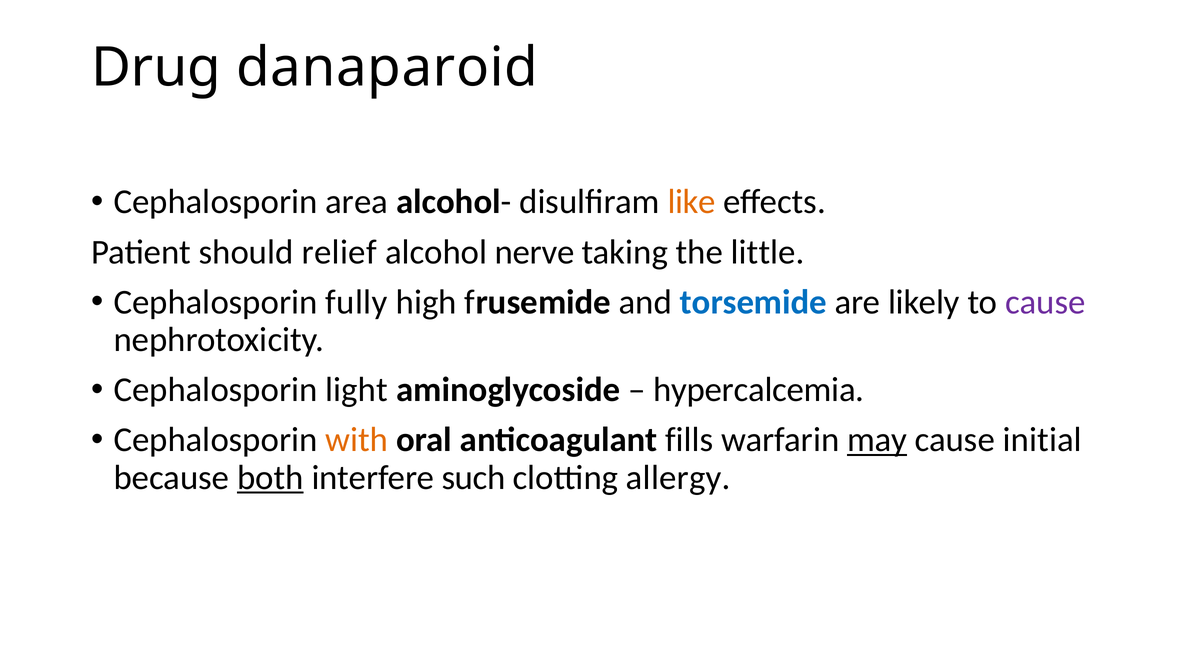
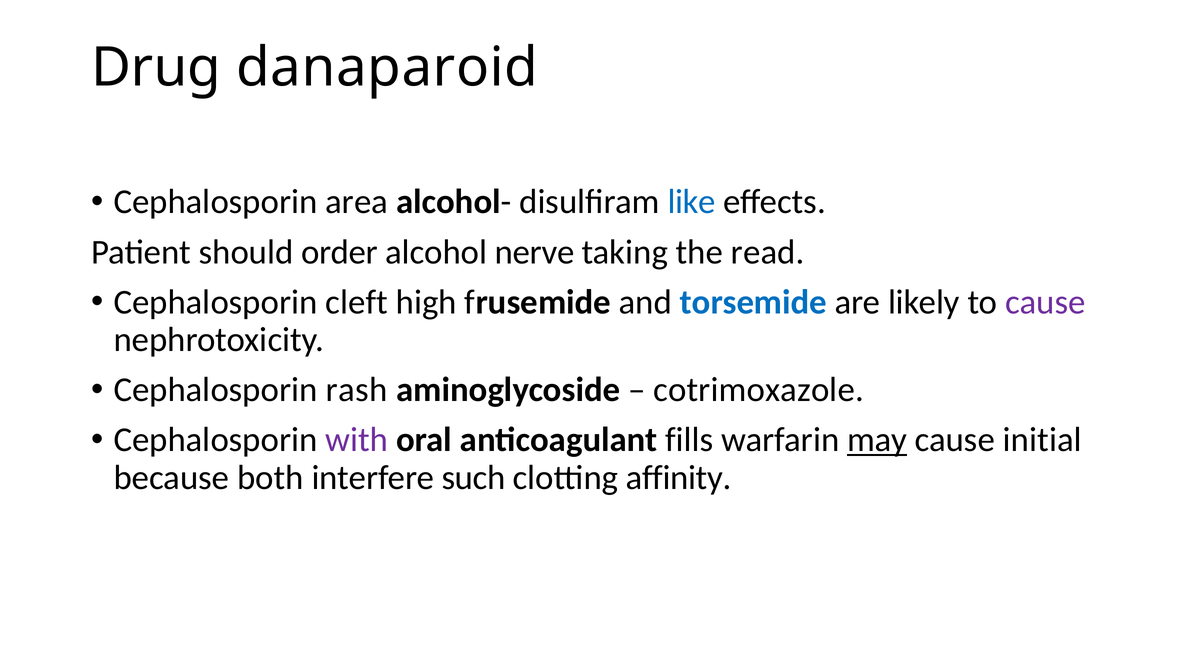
like colour: orange -> blue
relief: relief -> order
little: little -> read
fully: fully -> cleft
light: light -> rash
hypercalcemia: hypercalcemia -> cotrimoxazole
with colour: orange -> purple
both underline: present -> none
allergy: allergy -> affinity
